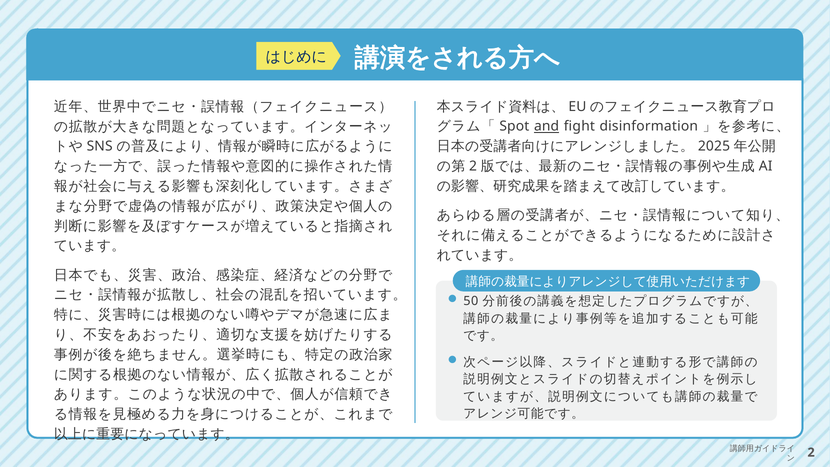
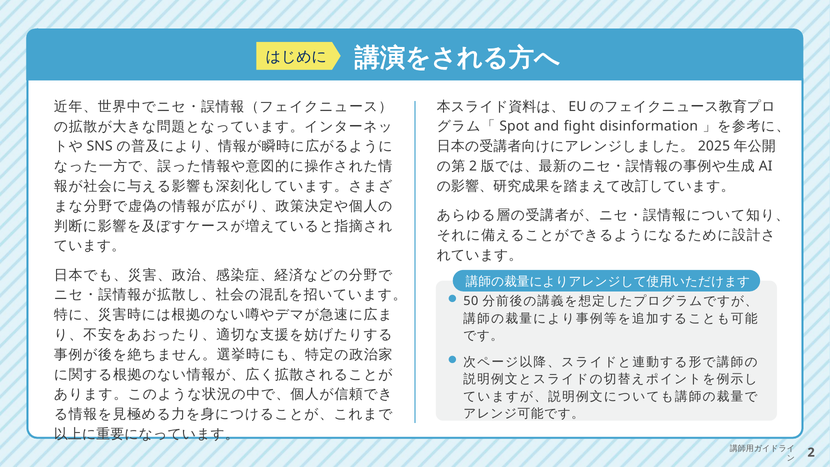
and underline: present -> none
